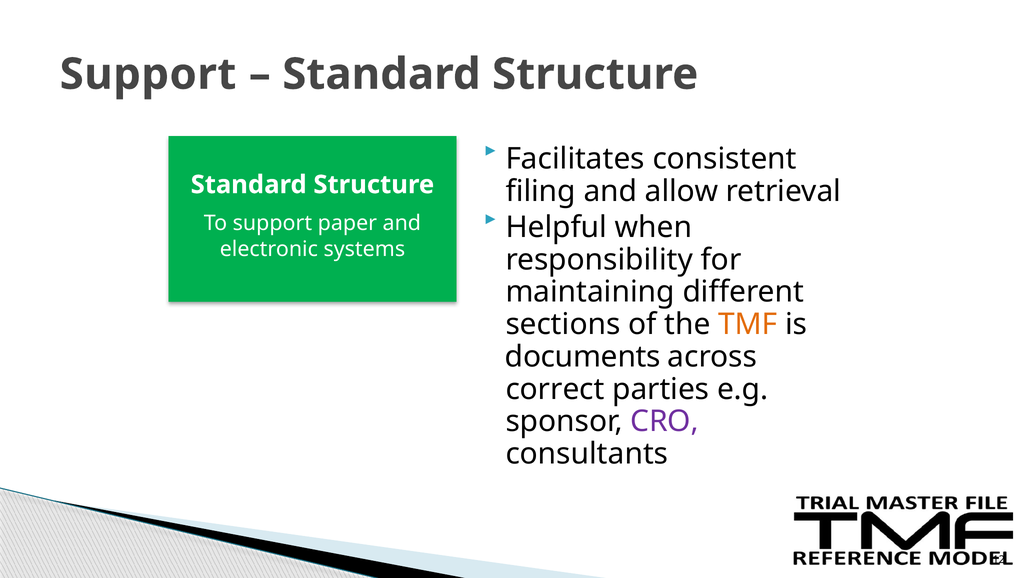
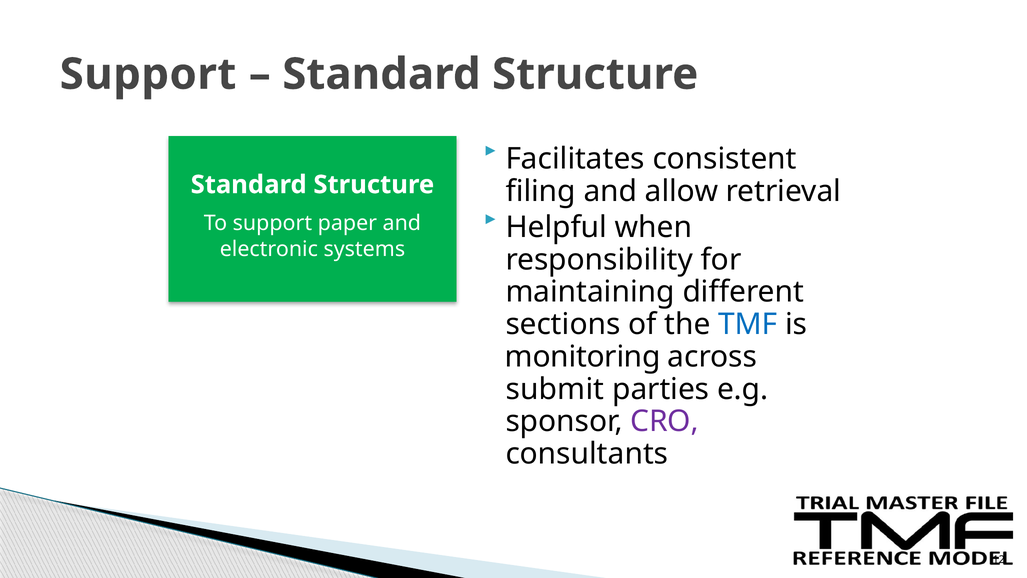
TMF colour: orange -> blue
documents: documents -> monitoring
correct: correct -> submit
